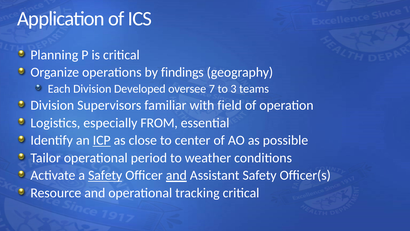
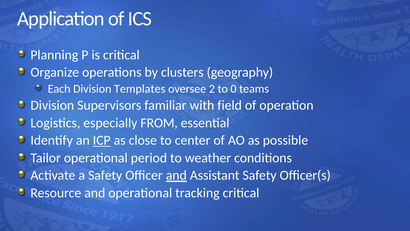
findings: findings -> clusters
Developed: Developed -> Templates
7: 7 -> 2
3: 3 -> 0
Safety at (105, 175) underline: present -> none
